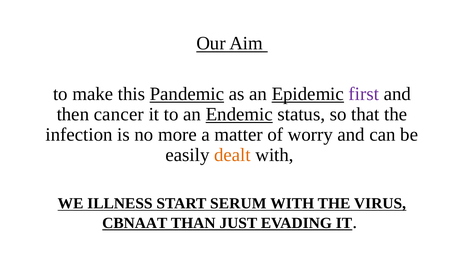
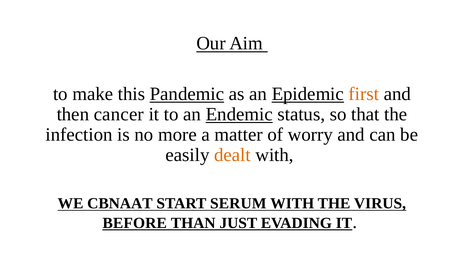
first colour: purple -> orange
ILLNESS: ILLNESS -> CBNAAT
CBNAAT: CBNAAT -> BEFORE
